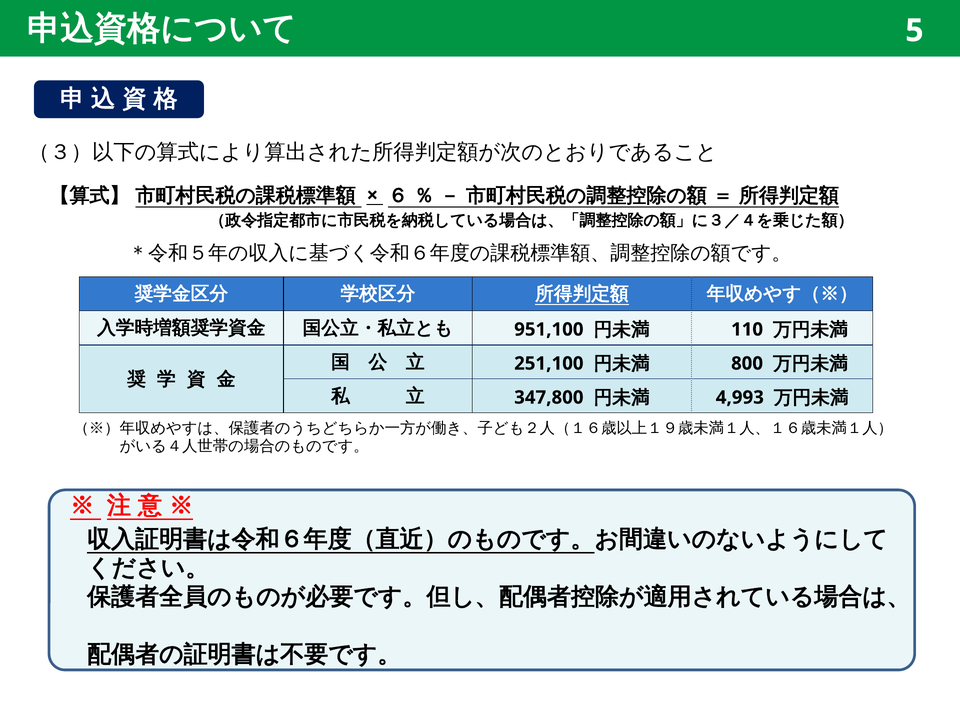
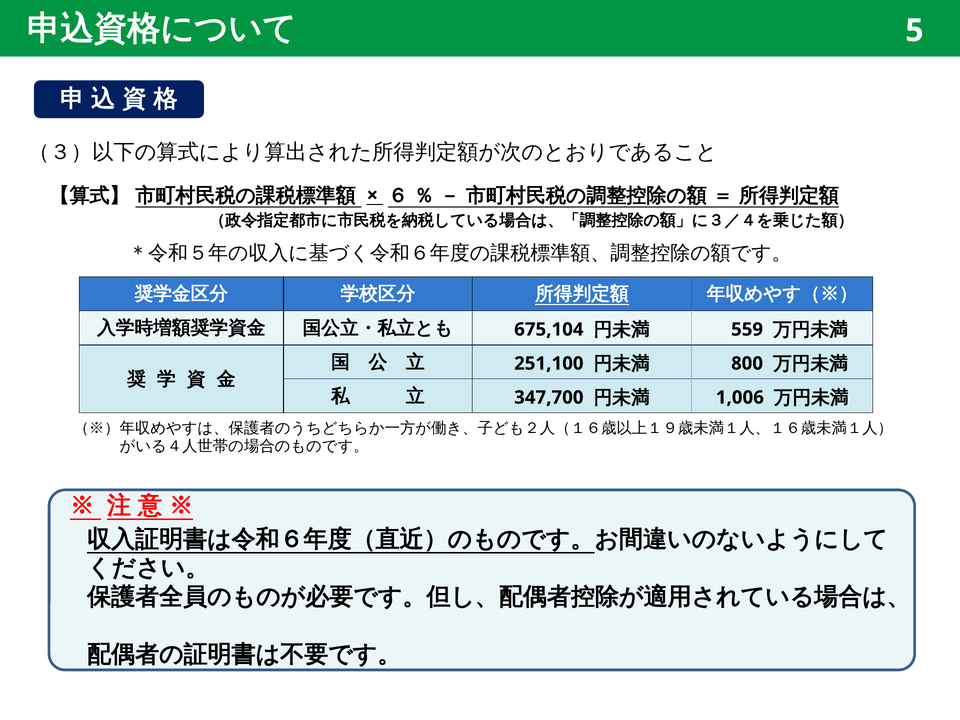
951,100: 951,100 -> 675,104
110: 110 -> 559
347,800: 347,800 -> 347,700
4,993: 4,993 -> 1,006
